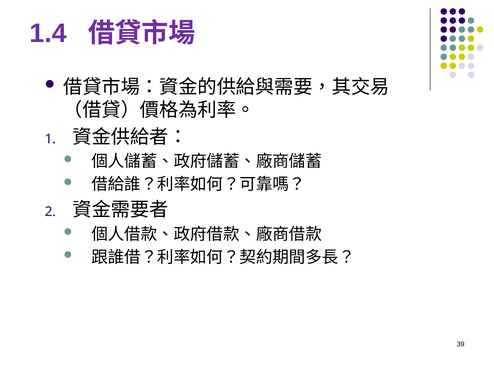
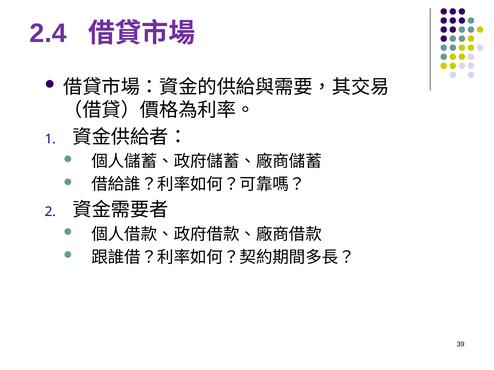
1.4: 1.4 -> 2.4
